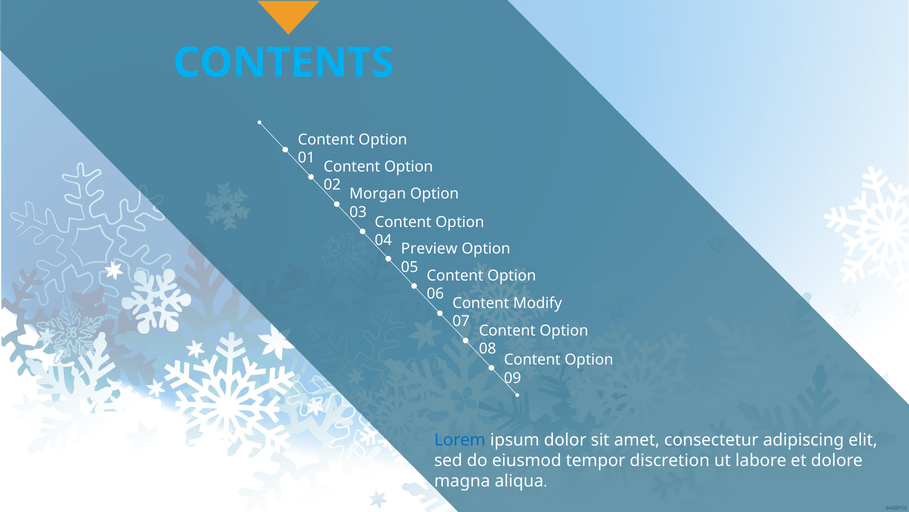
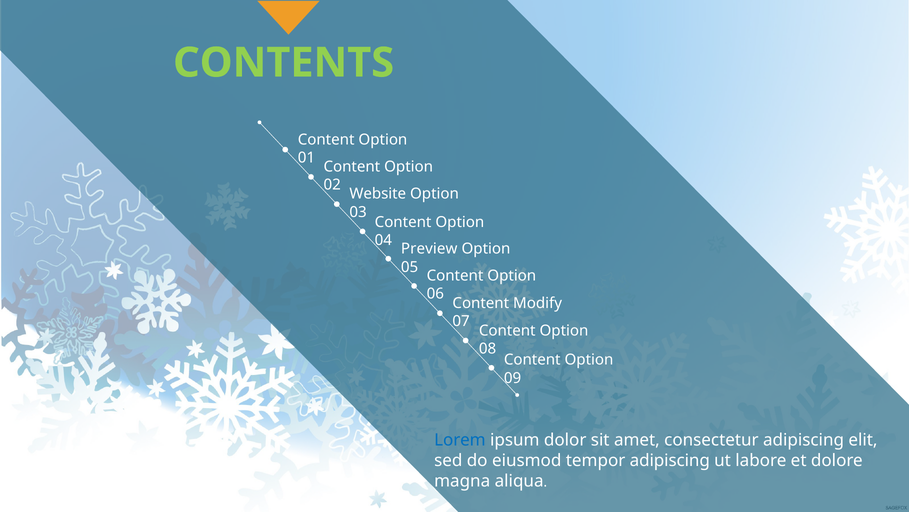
CONTENTS colour: light blue -> light green
Morgan: Morgan -> Website
tempor discretion: discretion -> adipiscing
